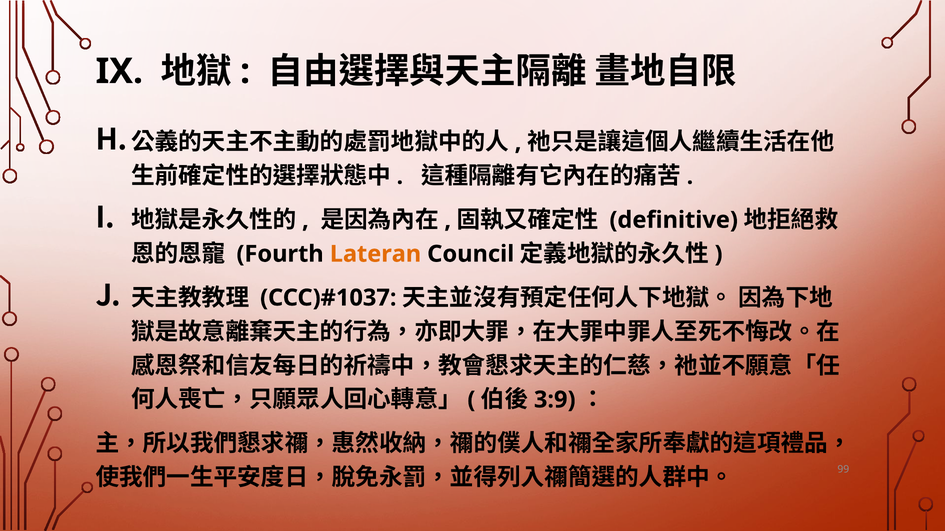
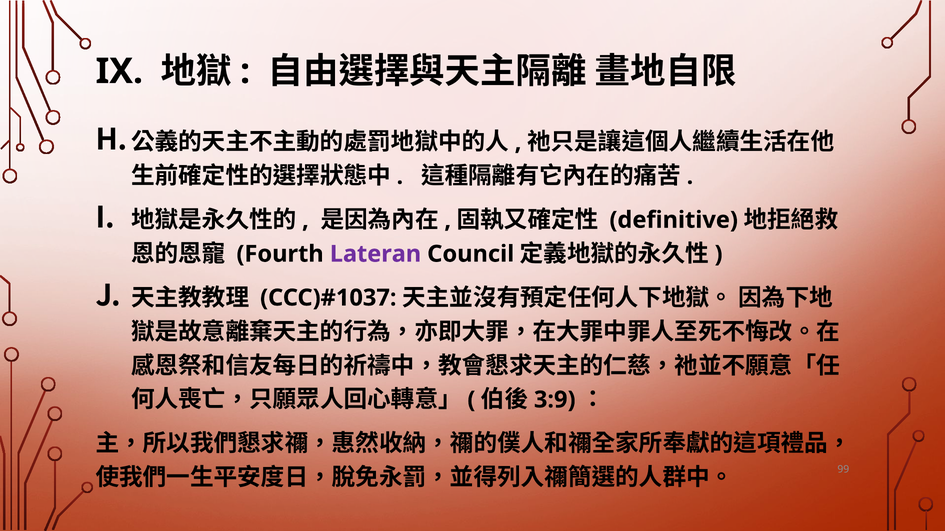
Lateran colour: orange -> purple
